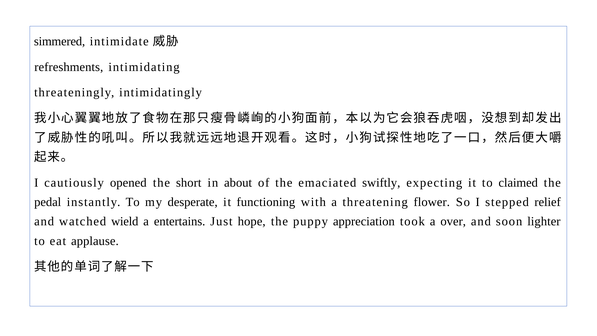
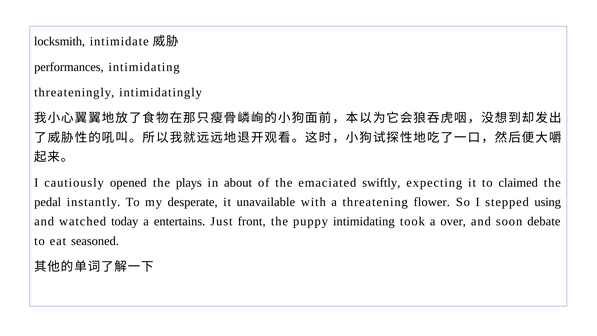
simmered: simmered -> locksmith
refreshments: refreshments -> performances
short: short -> plays
functioning: functioning -> unavailable
relief: relief -> using
wield: wield -> today
hope: hope -> front
puppy appreciation: appreciation -> intimidating
lighter: lighter -> debate
applause: applause -> seasoned
